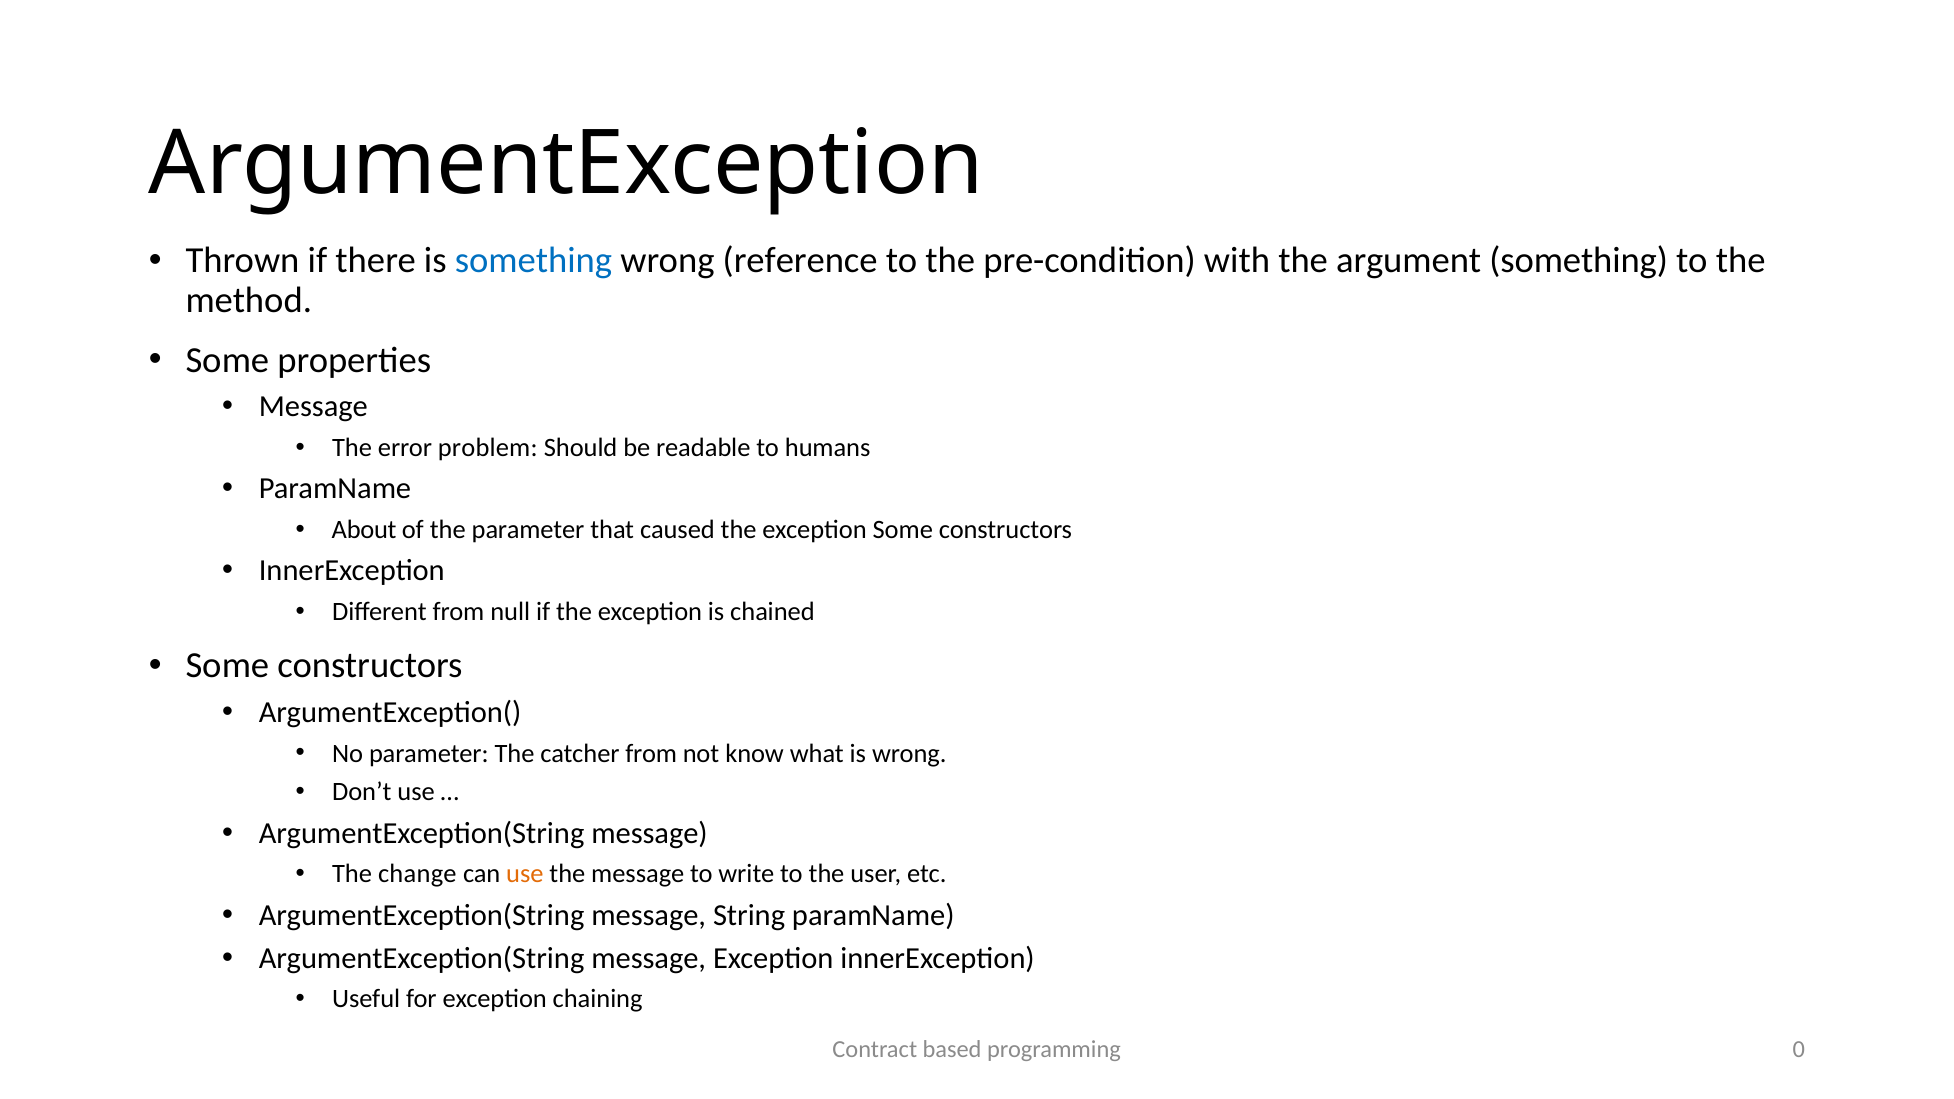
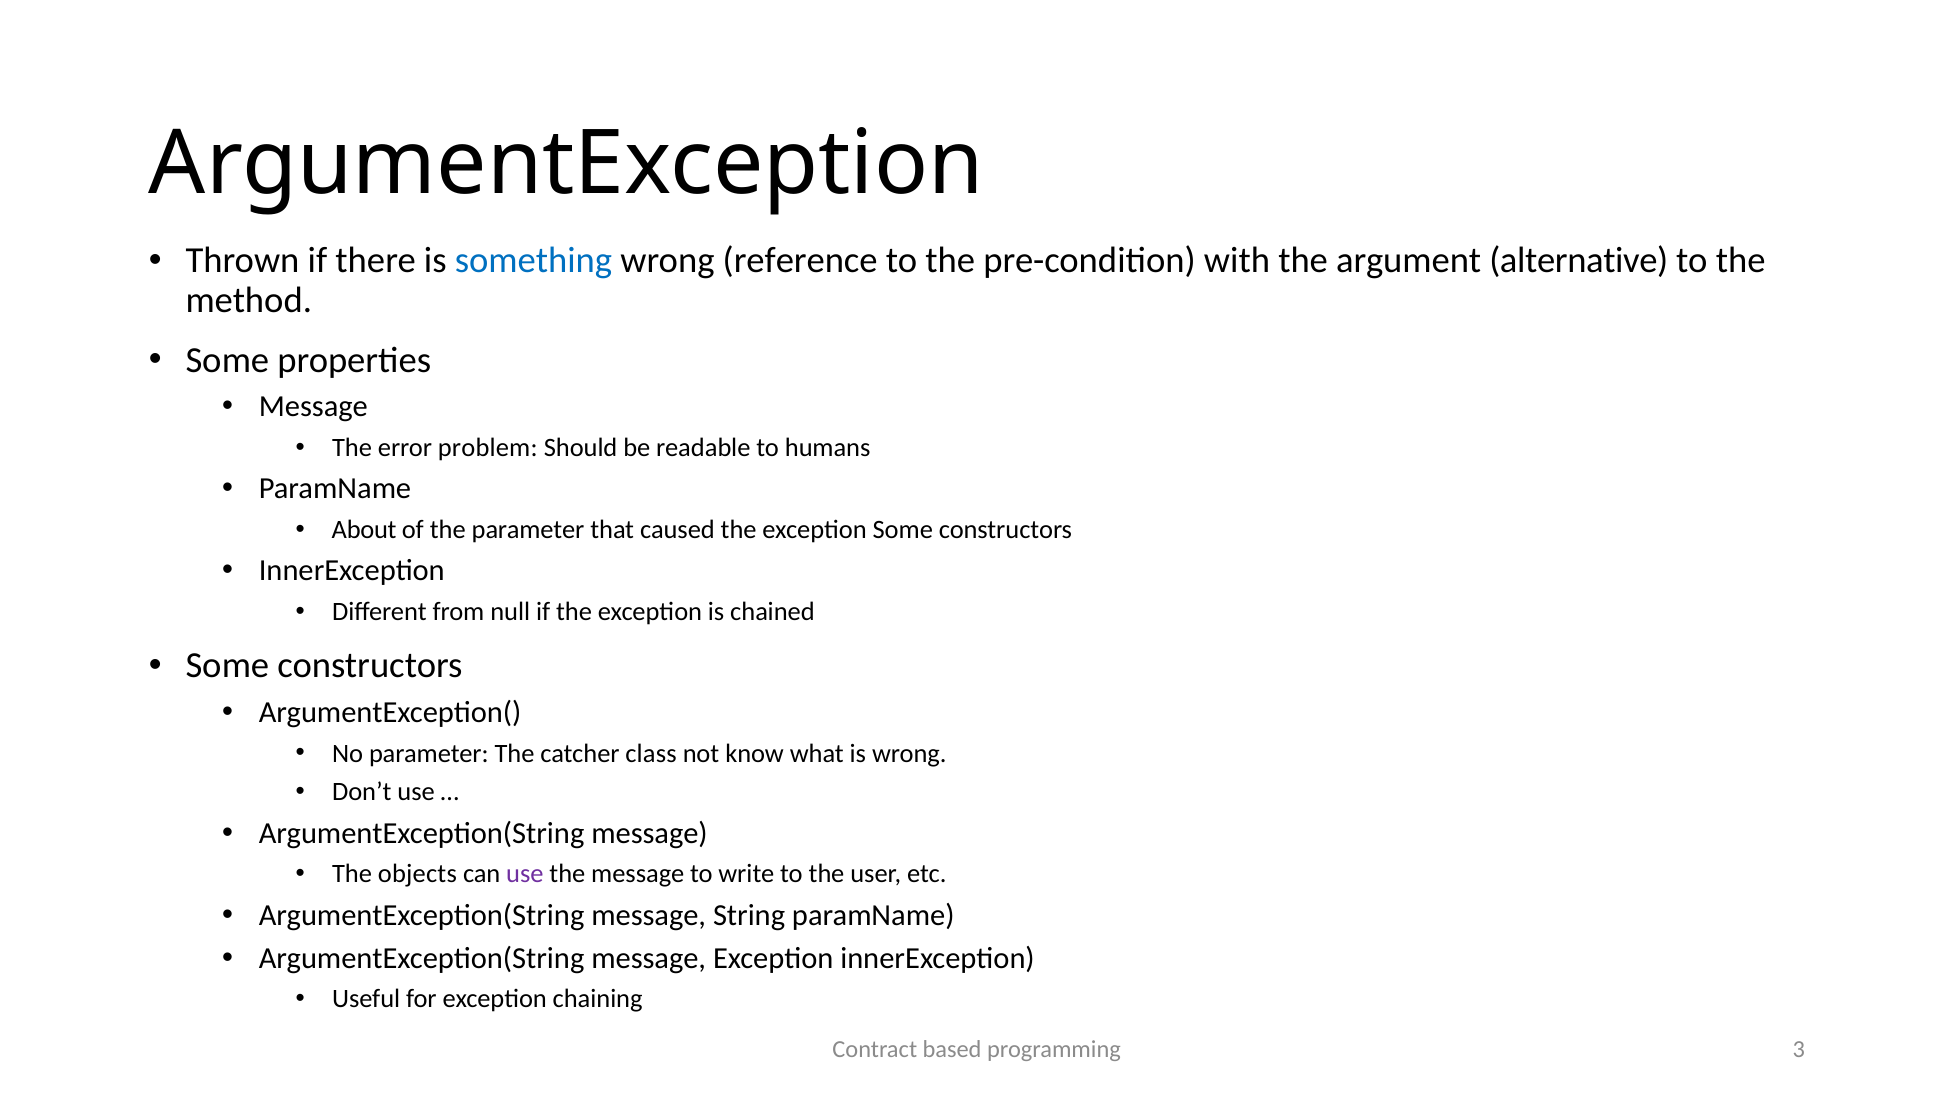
argument something: something -> alternative
catcher from: from -> class
change: change -> objects
use at (525, 874) colour: orange -> purple
0: 0 -> 3
